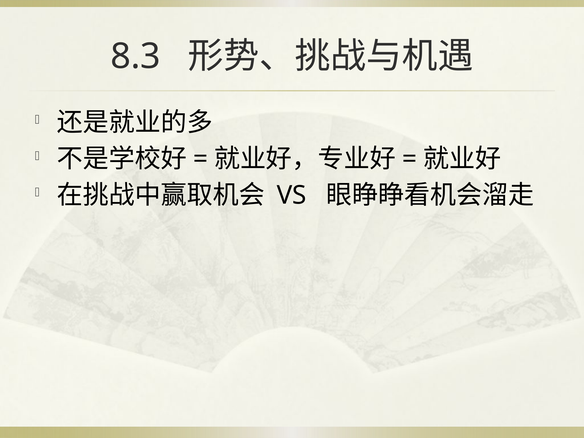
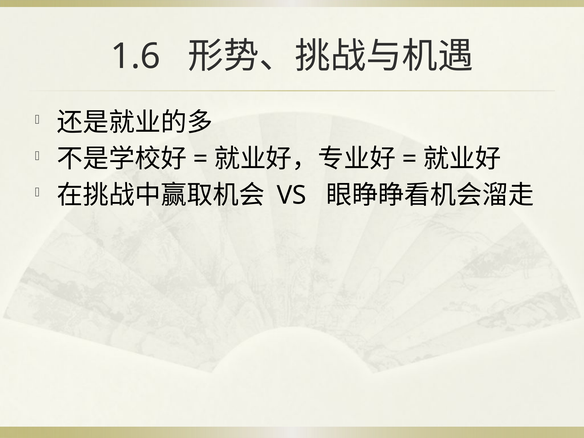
8.3: 8.3 -> 1.6
